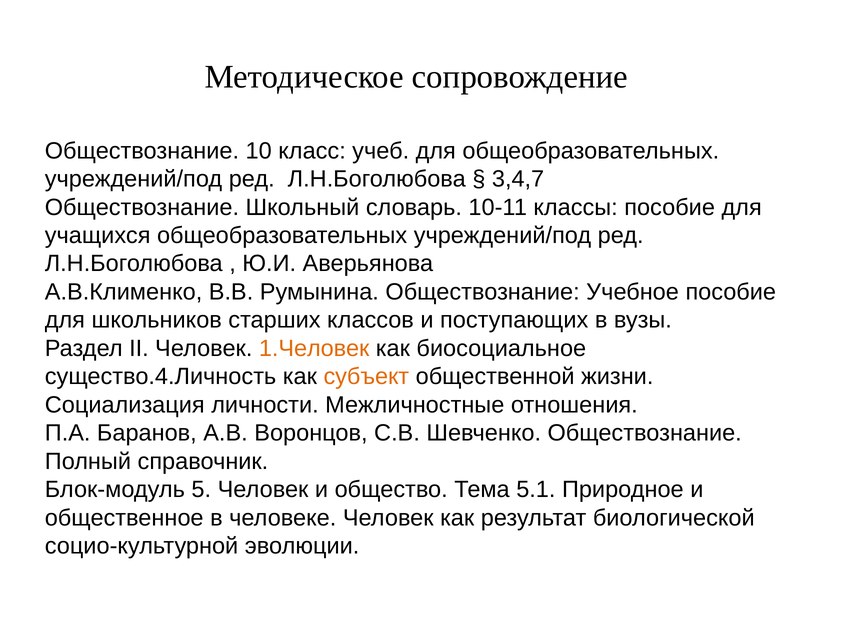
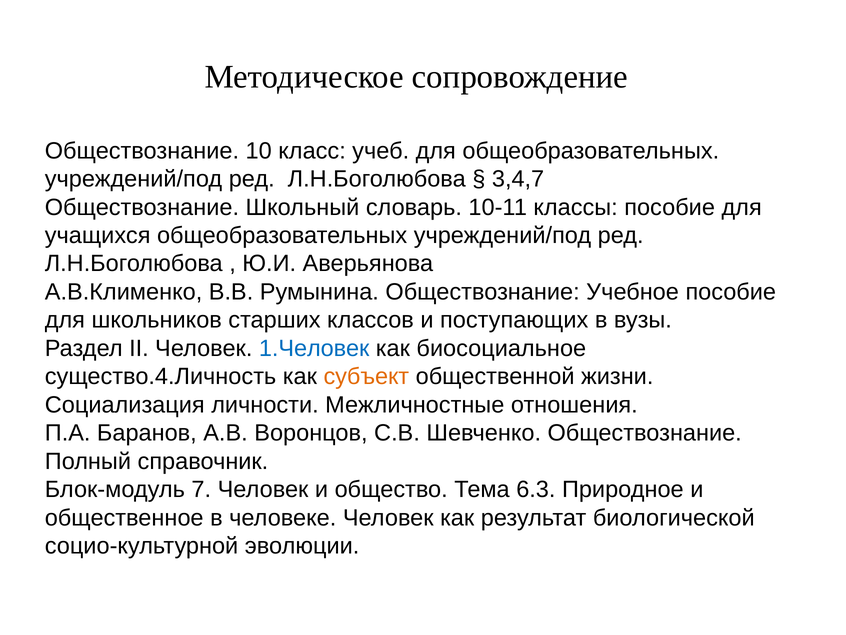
1.Человек colour: orange -> blue
5: 5 -> 7
5.1: 5.1 -> 6.3
